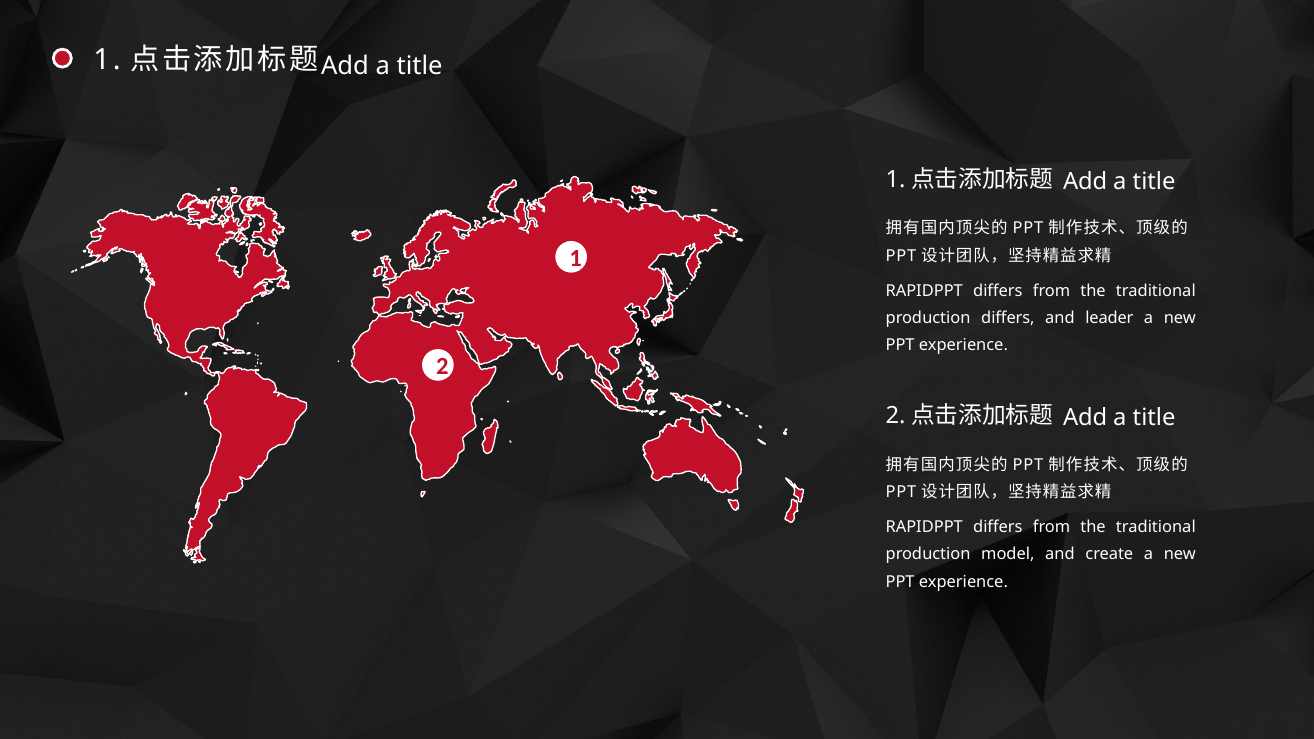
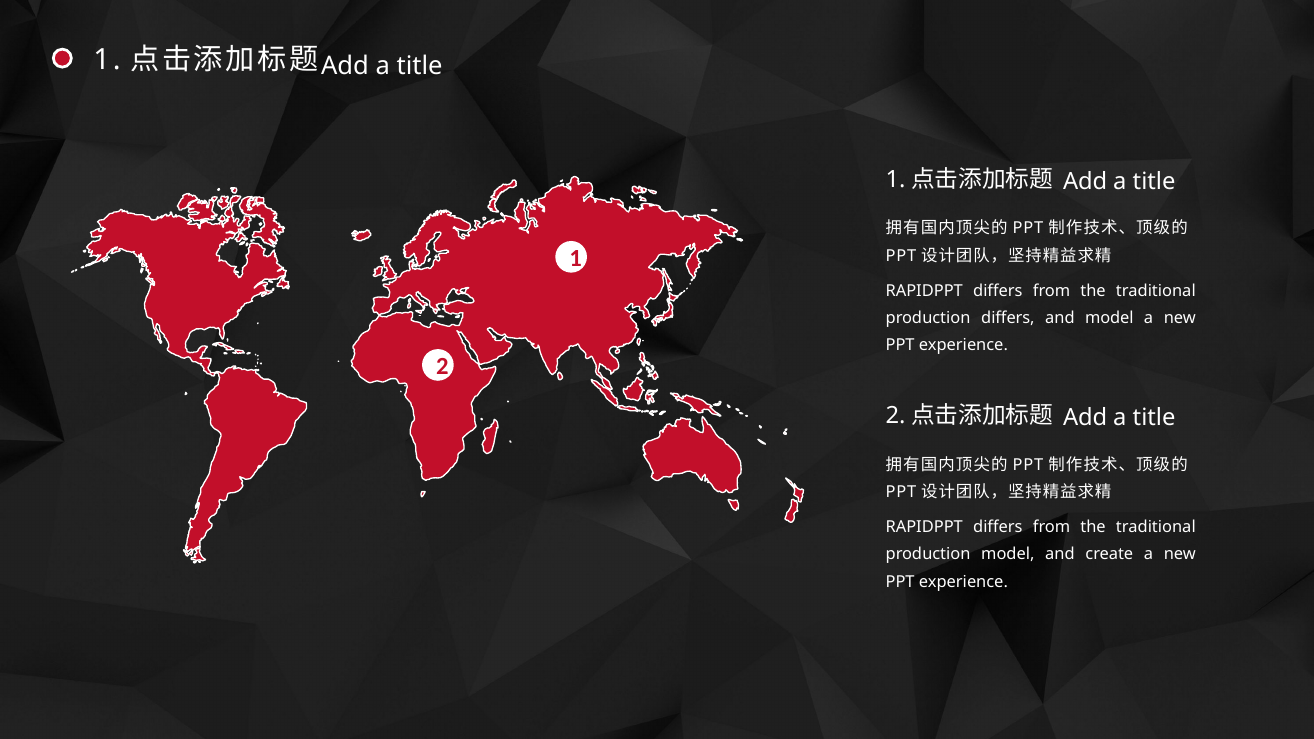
and leader: leader -> model
